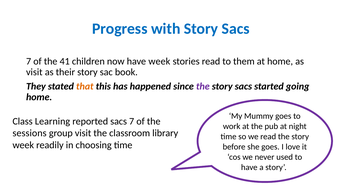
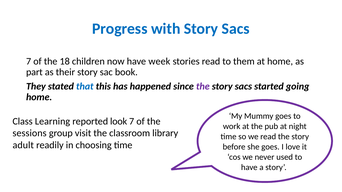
41: 41 -> 18
visit at (34, 72): visit -> part
that colour: orange -> blue
reported sacs: sacs -> look
week at (23, 145): week -> adult
